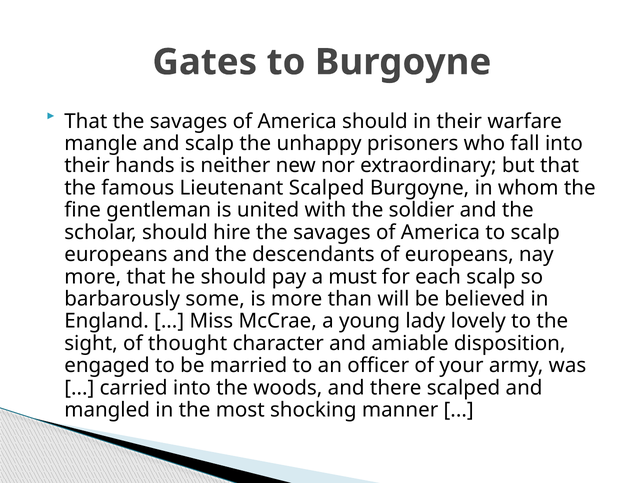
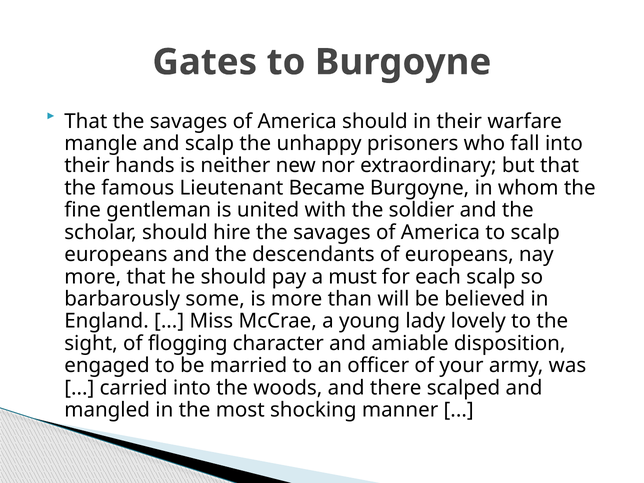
Lieutenant Scalped: Scalped -> Became
thought: thought -> flogging
